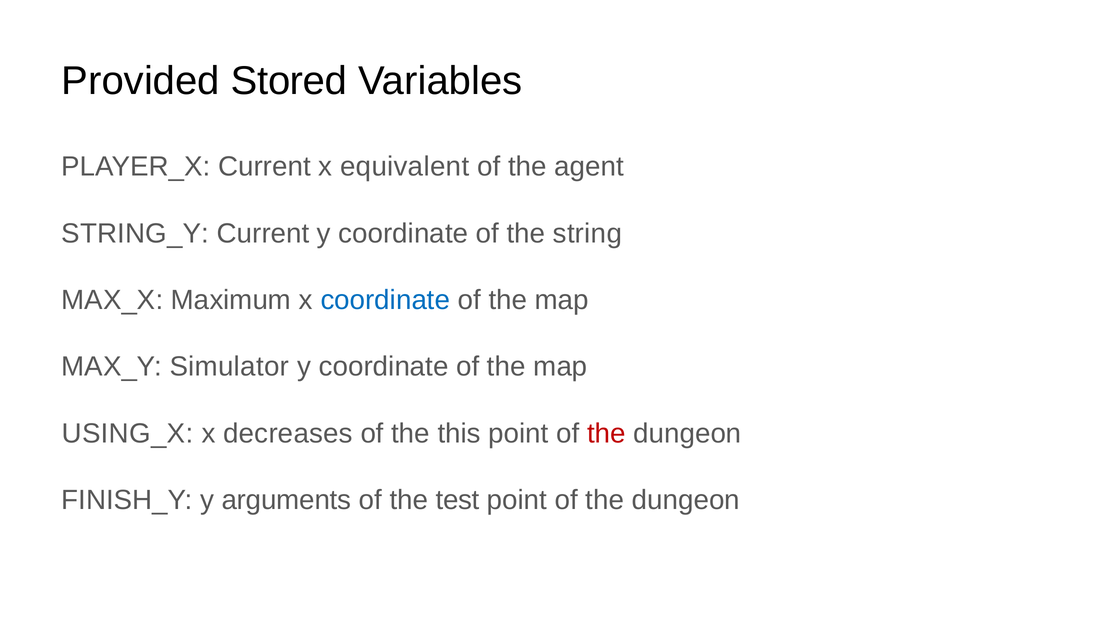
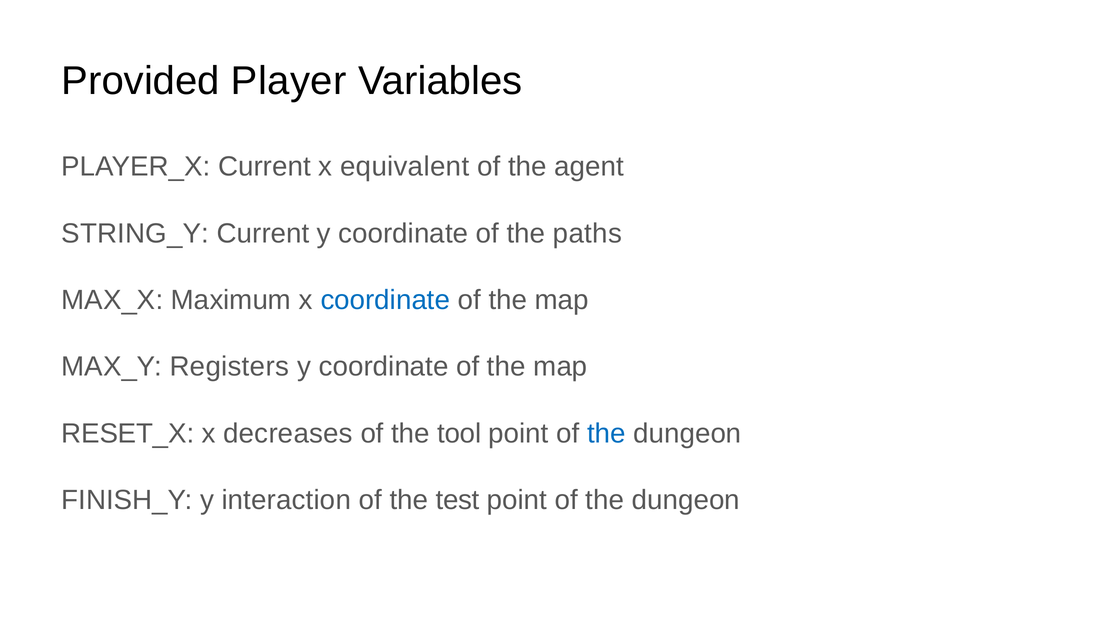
Stored: Stored -> Player
string: string -> paths
Simulator: Simulator -> Registers
USING_X: USING_X -> RESET_X
this: this -> tool
the at (606, 433) colour: red -> blue
arguments: arguments -> interaction
